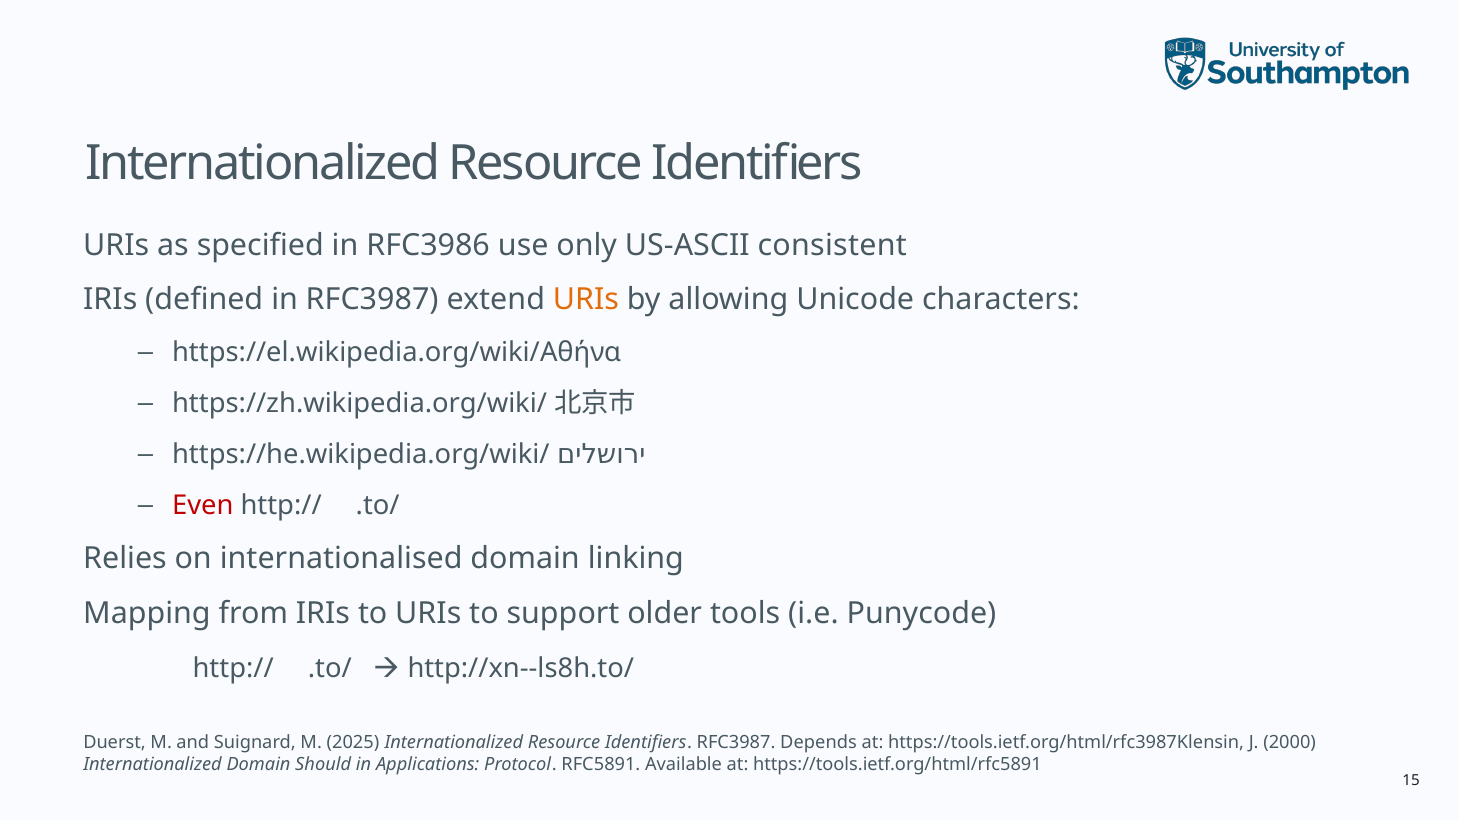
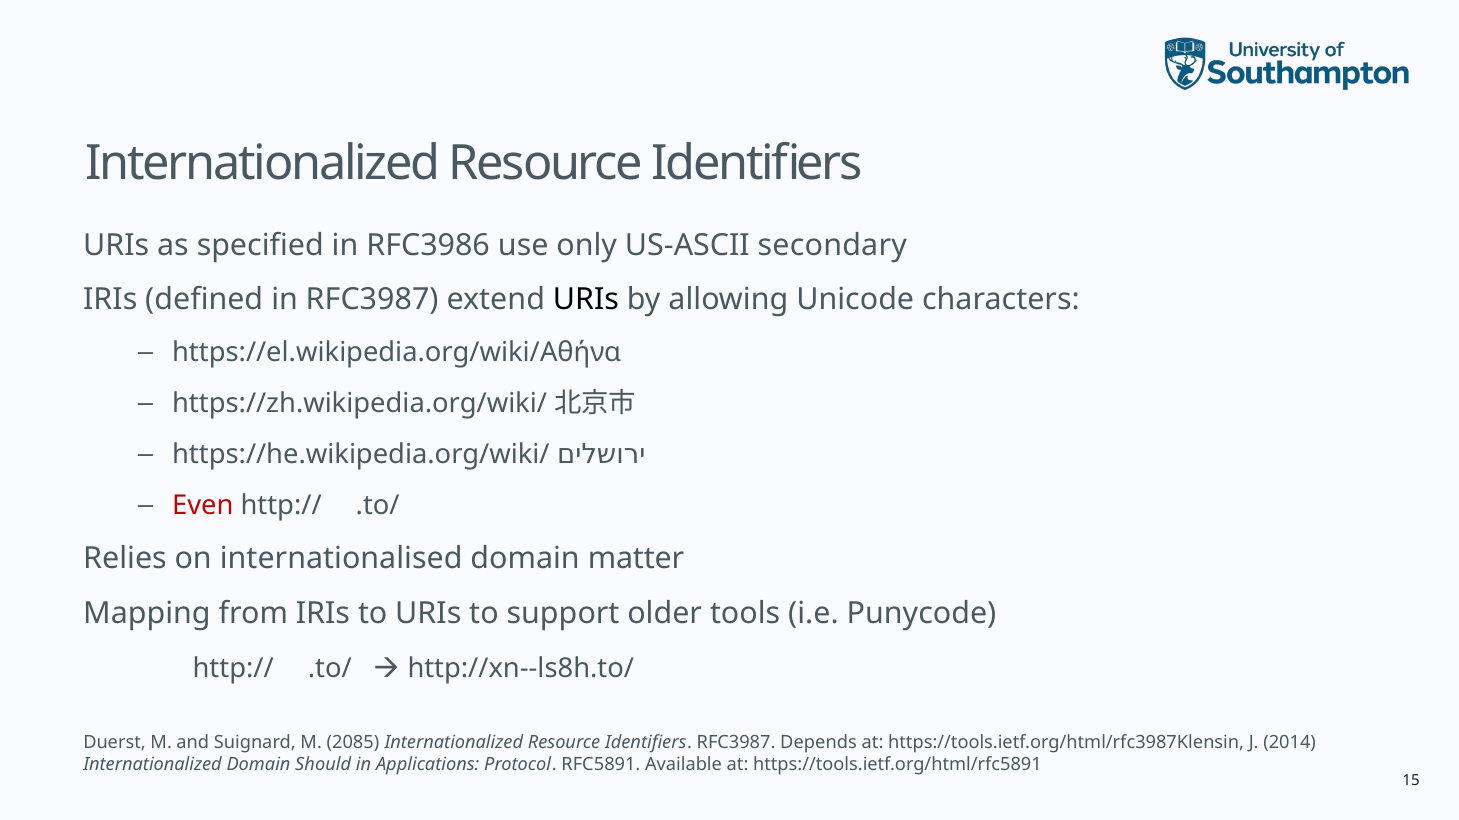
consistent: consistent -> secondary
URIs at (586, 300) colour: orange -> black
linking: linking -> matter
2025: 2025 -> 2085
2000: 2000 -> 2014
